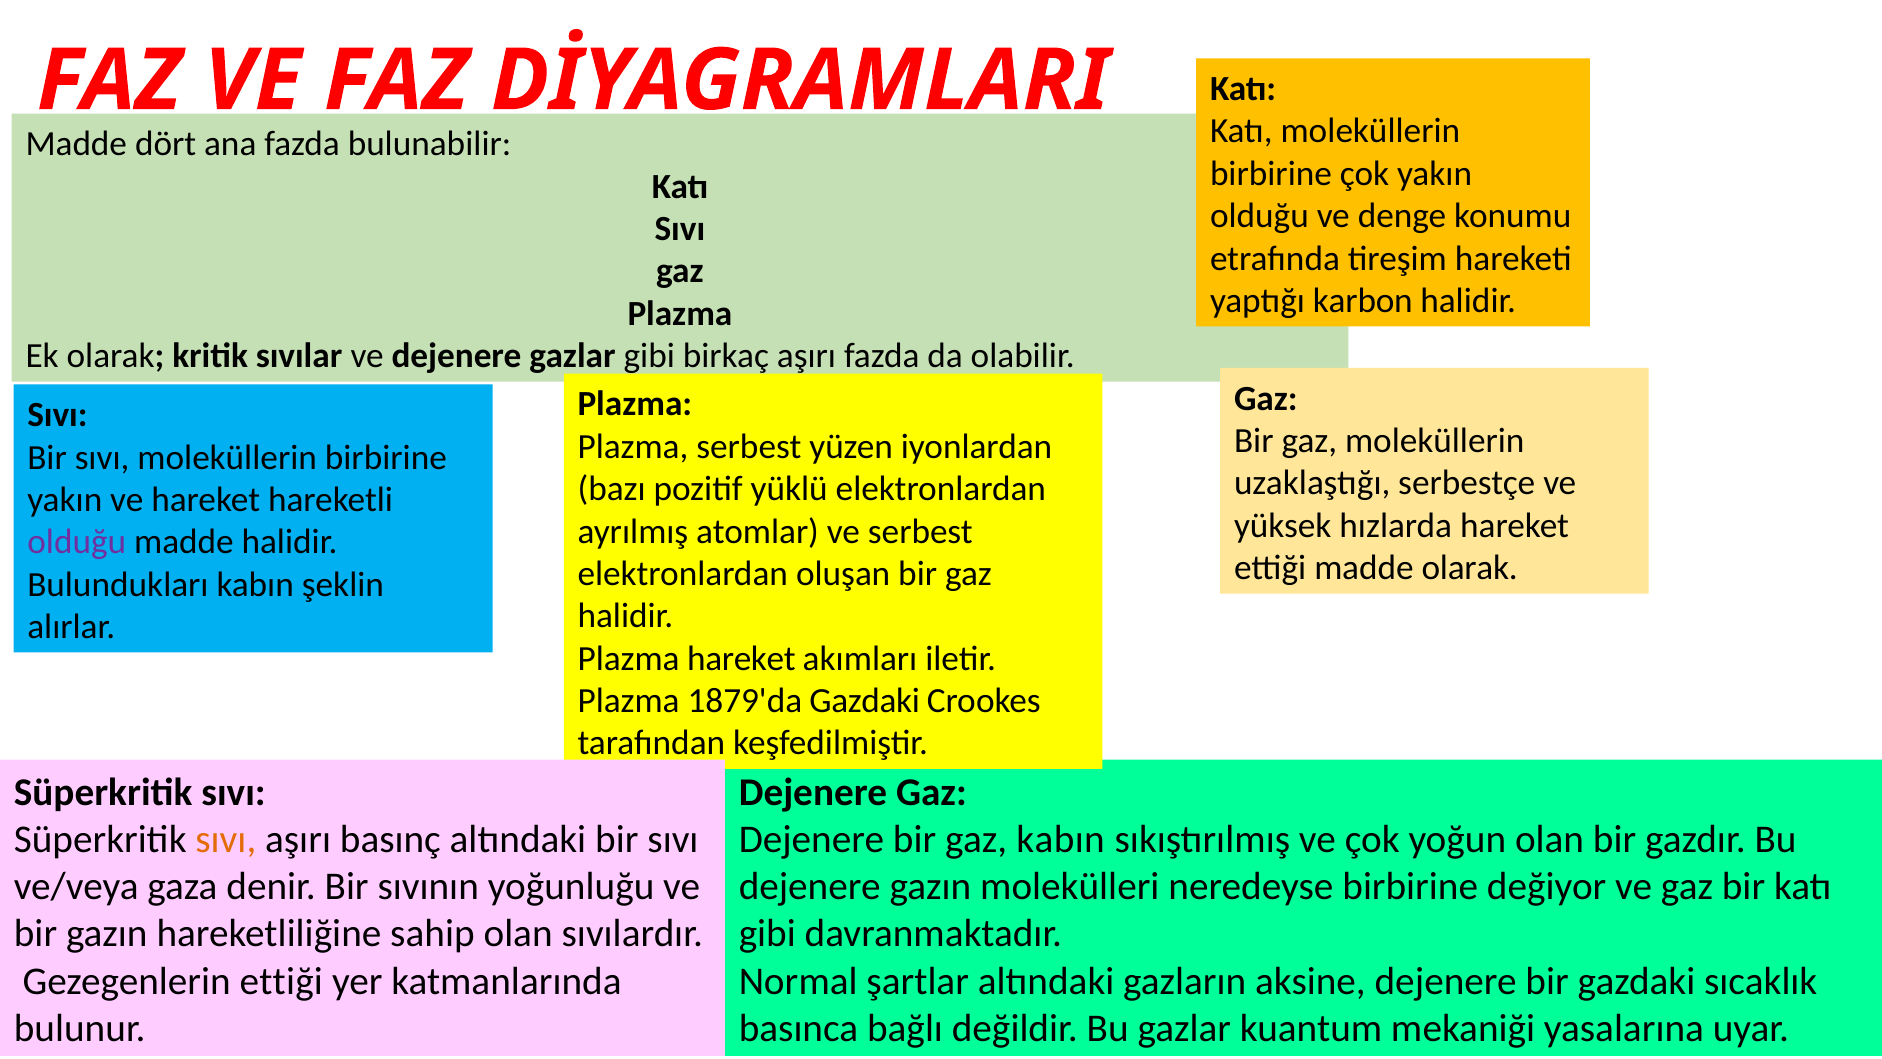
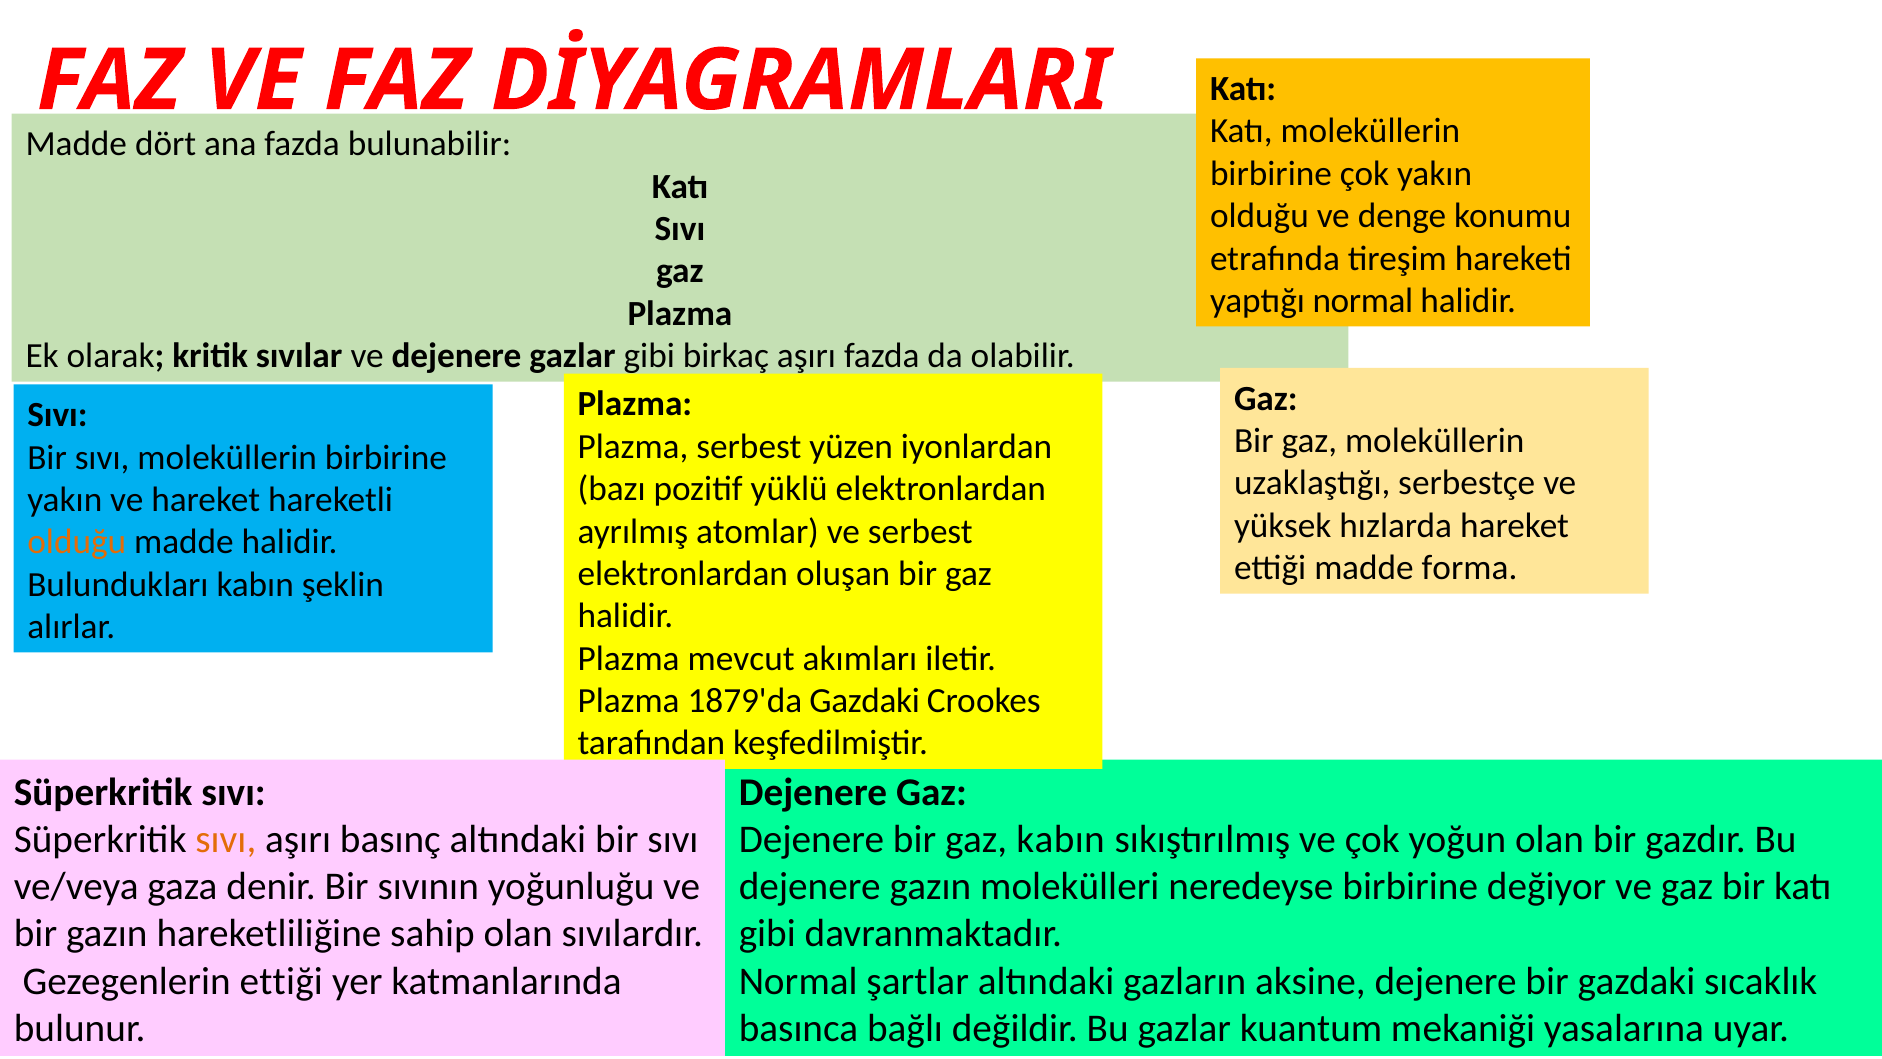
yaptığı karbon: karbon -> normal
olduğu at (77, 542) colour: purple -> orange
madde olarak: olarak -> forma
Plazma hareket: hareket -> mevcut
